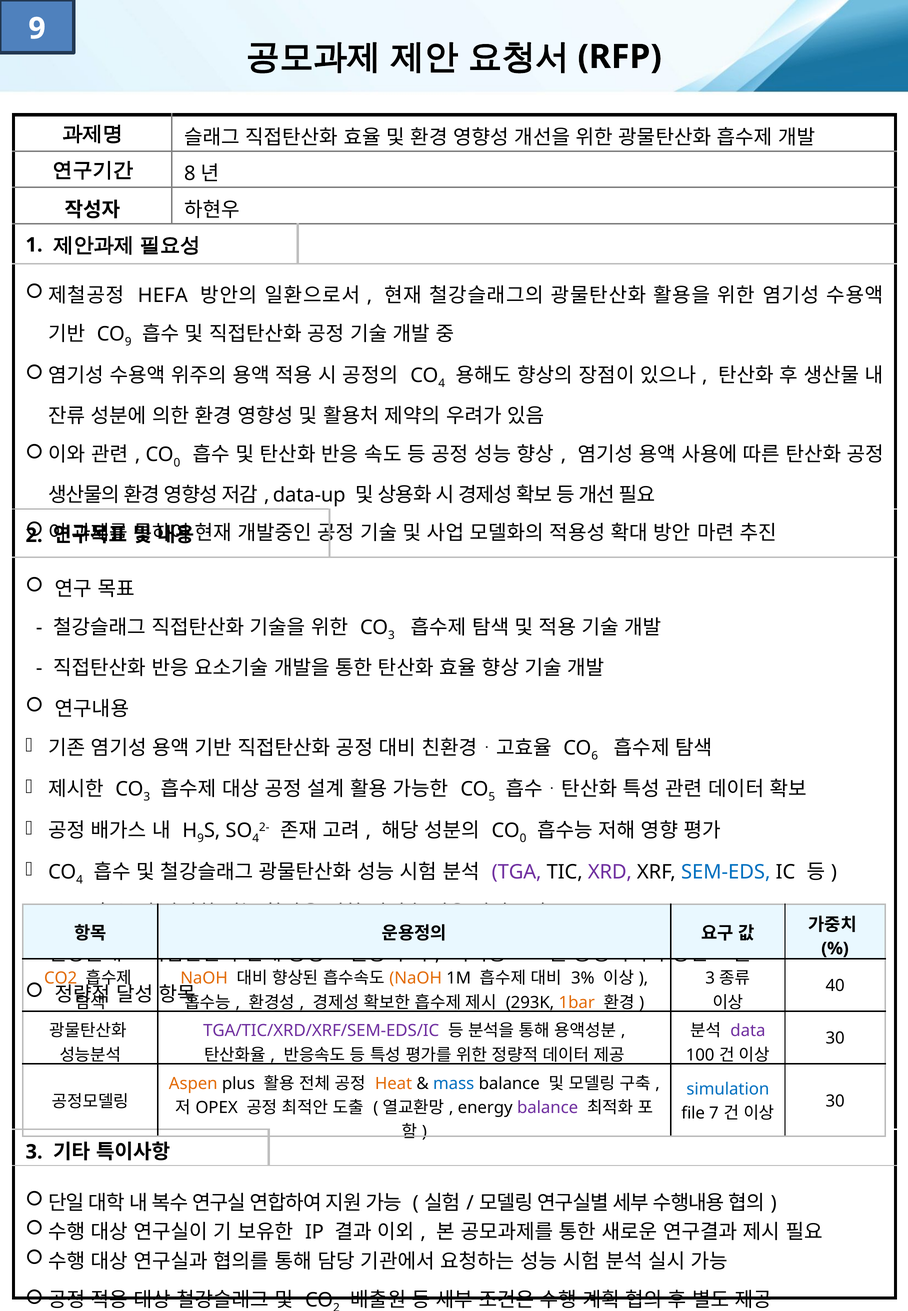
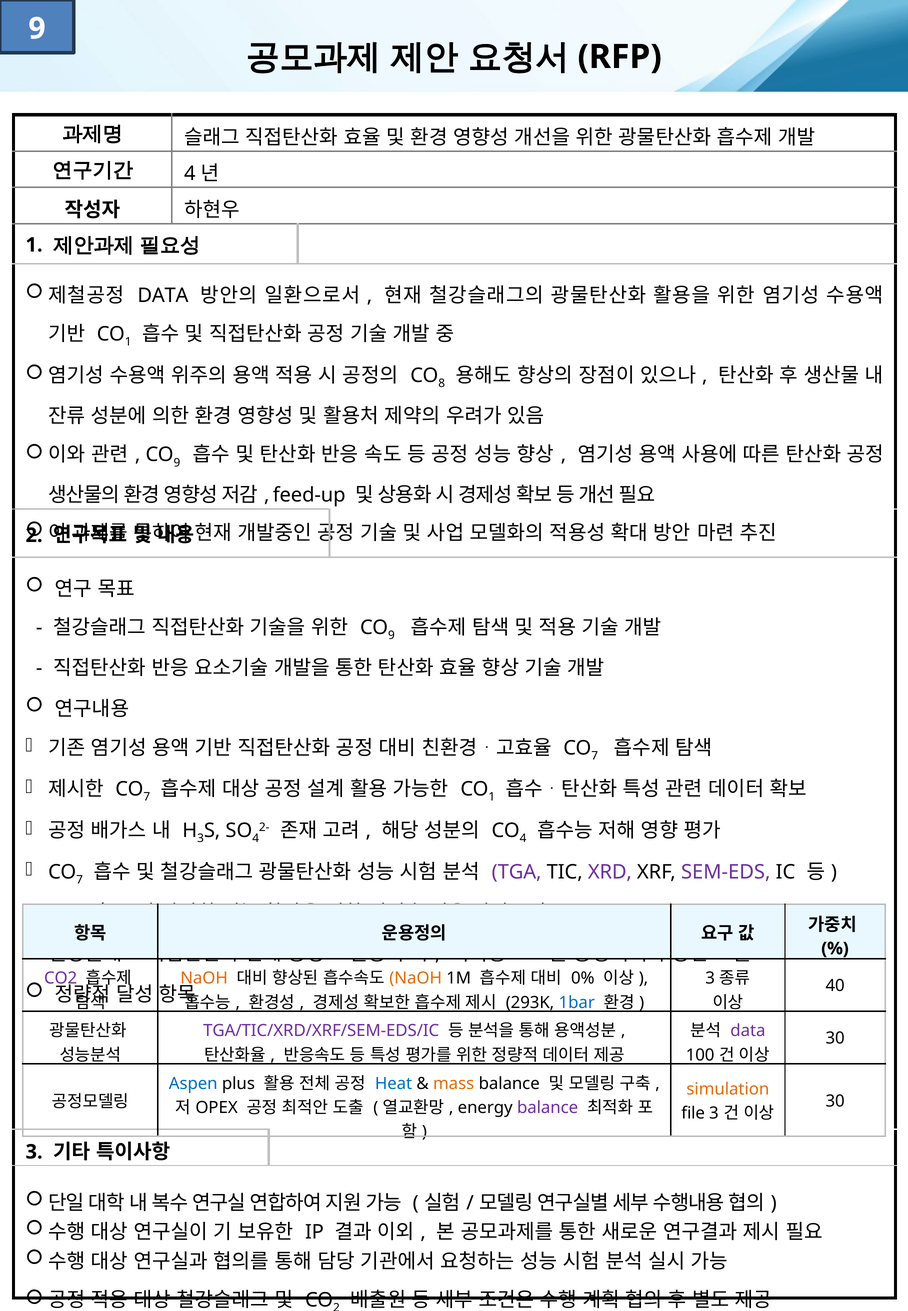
8 at (190, 174): 8 -> 4
HEFA at (163, 295): HEFA -> DATA
9 at (128, 342): 9 -> 1
4 at (442, 383): 4 -> 8
0 at (177, 463): 0 -> 9
data-up: data-up -> feed-up
3 at (391, 636): 3 -> 9
6 at (595, 756): 6 -> 7
3 at (147, 797): 3 -> 7
5 at (492, 797): 5 -> 1
9 at (201, 839): 9 -> 3
0 at (523, 839): 0 -> 4
4 at (80, 880): 4 -> 7
SEM-EDS colour: blue -> purple
CO2 colour: orange -> purple
3%: 3% -> 0%
1bar colour: orange -> blue
Aspen colour: orange -> blue
Heat colour: orange -> blue
mass colour: blue -> orange
simulation colour: blue -> orange
file 7: 7 -> 3
